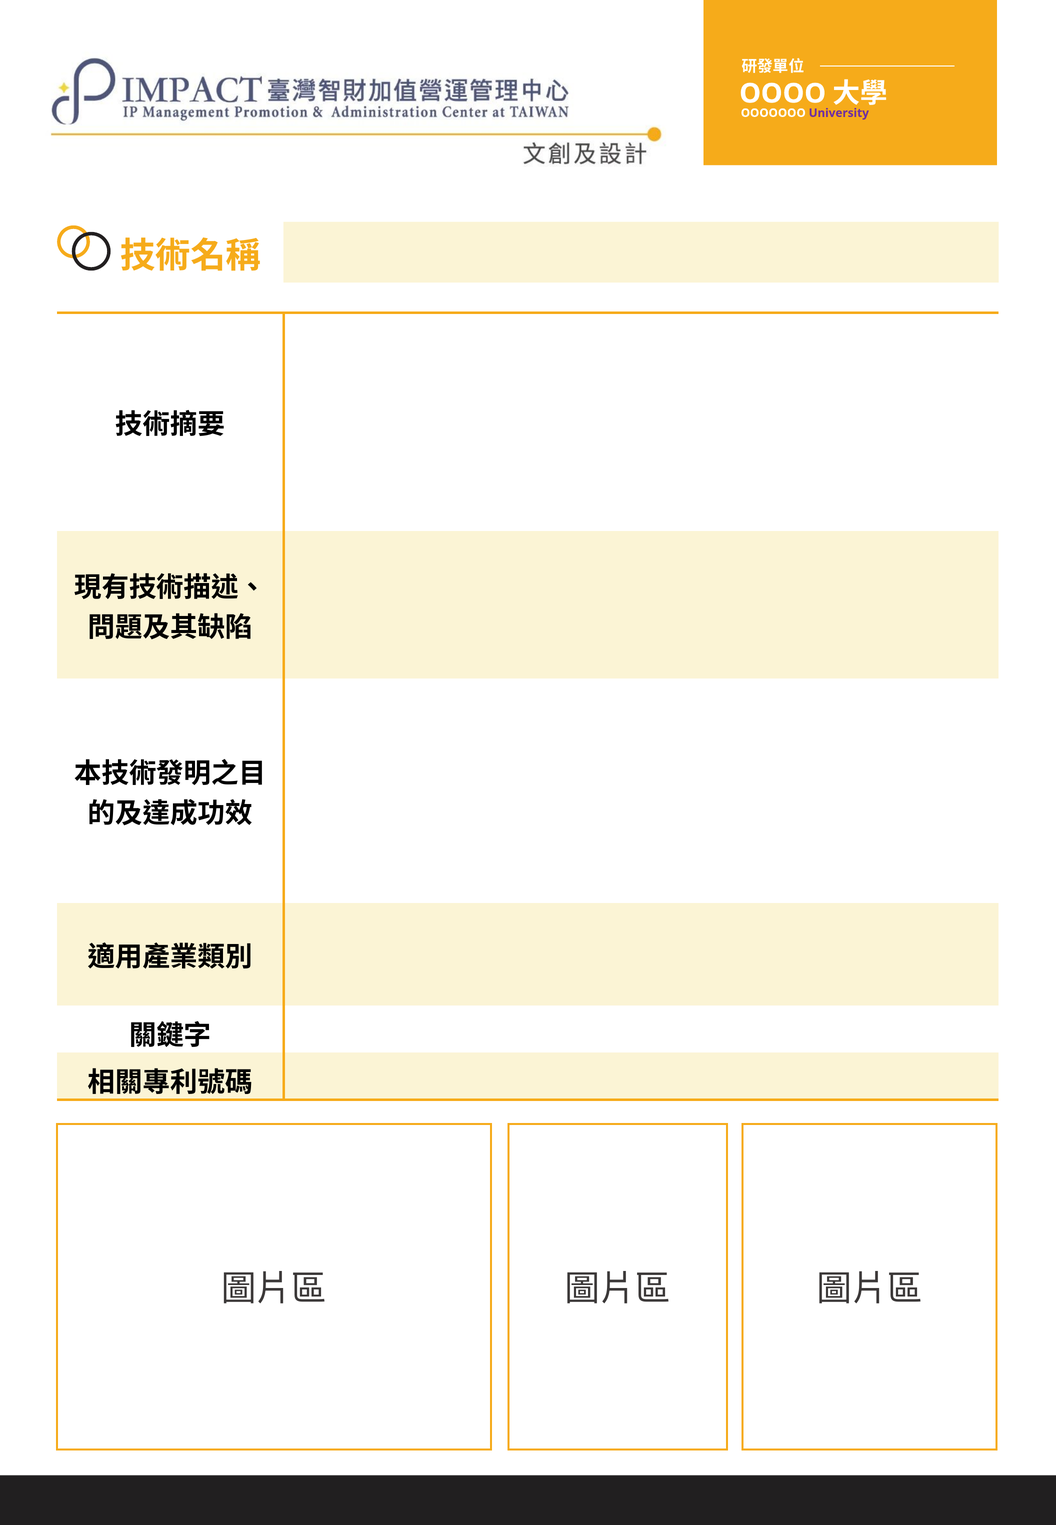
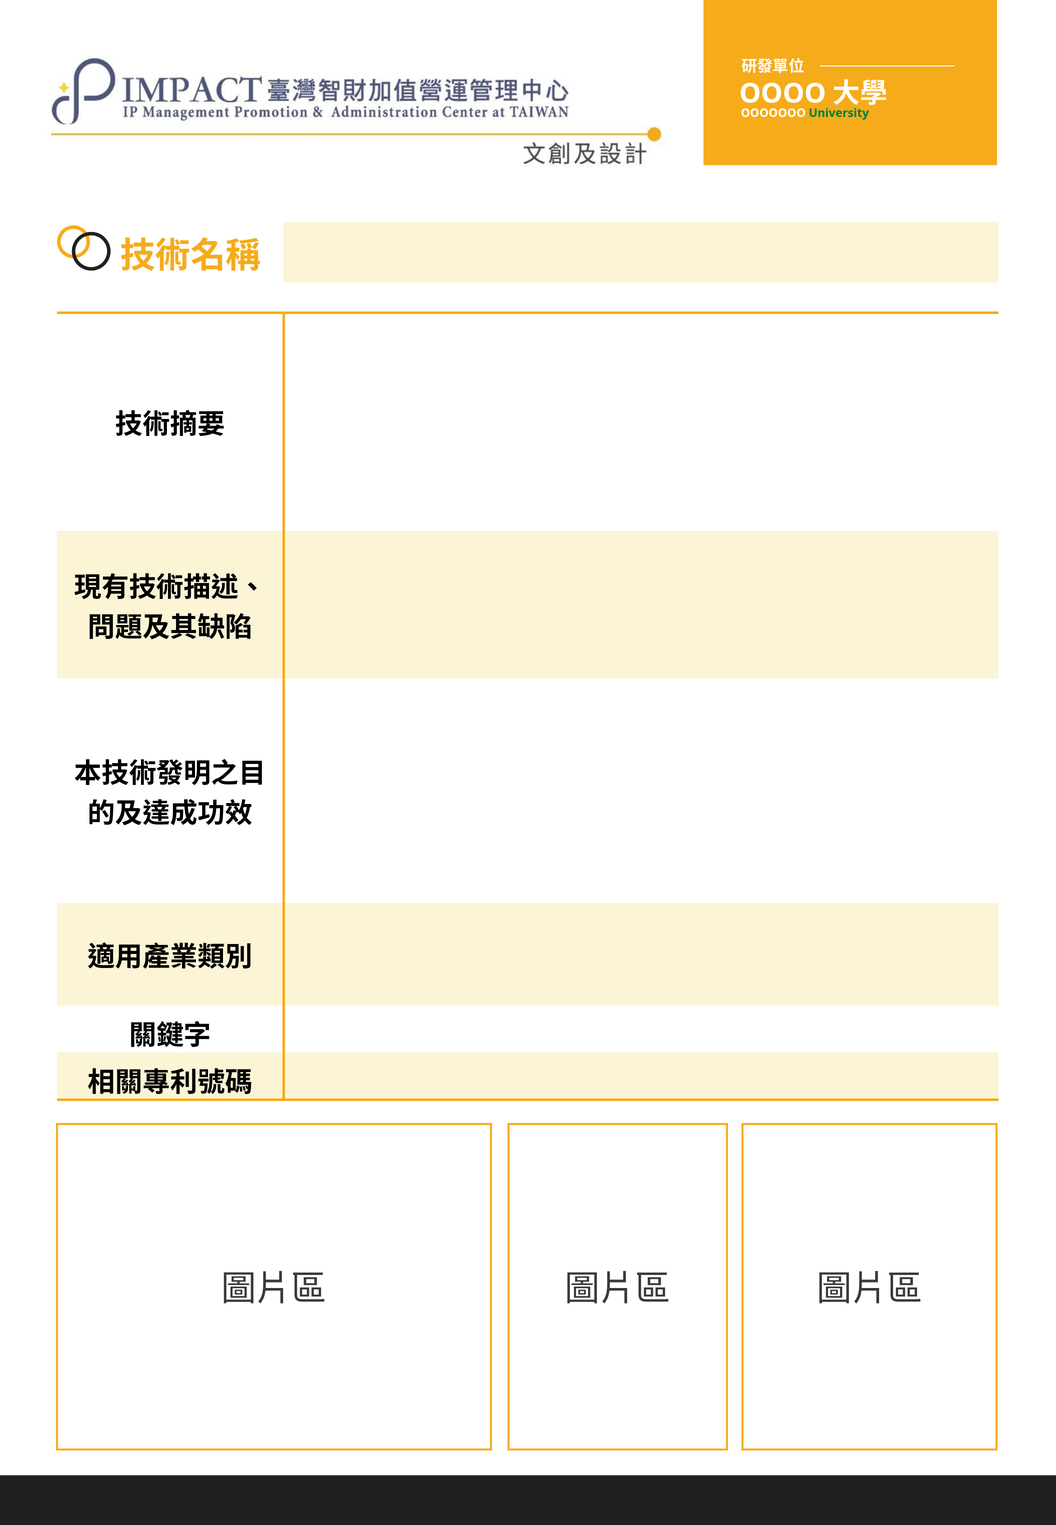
University colour: purple -> green
